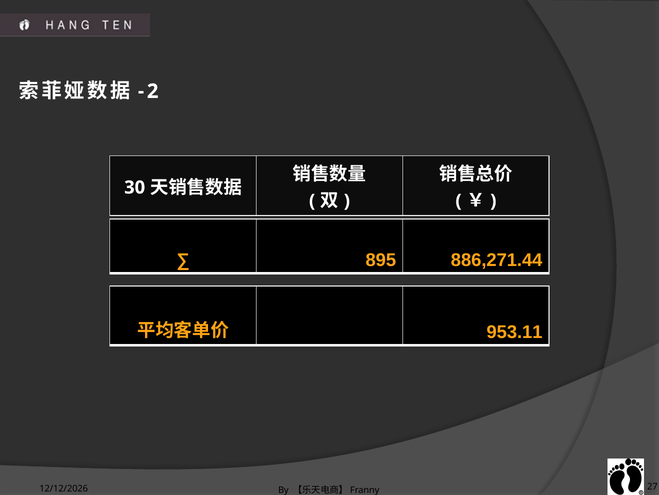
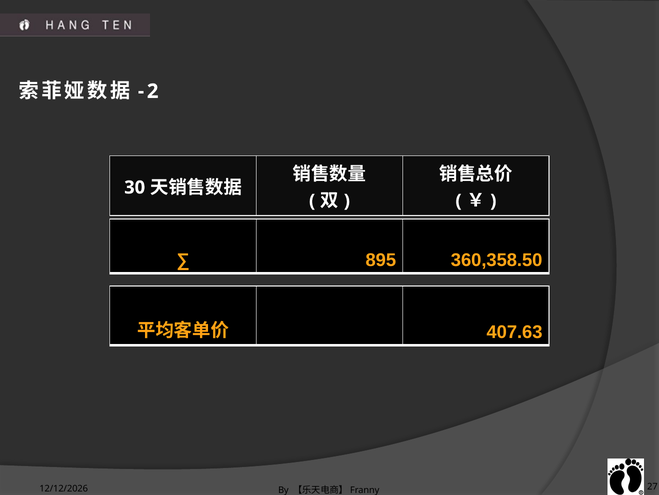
886,271.44: 886,271.44 -> 360,358.50
953.11: 953.11 -> 407.63
